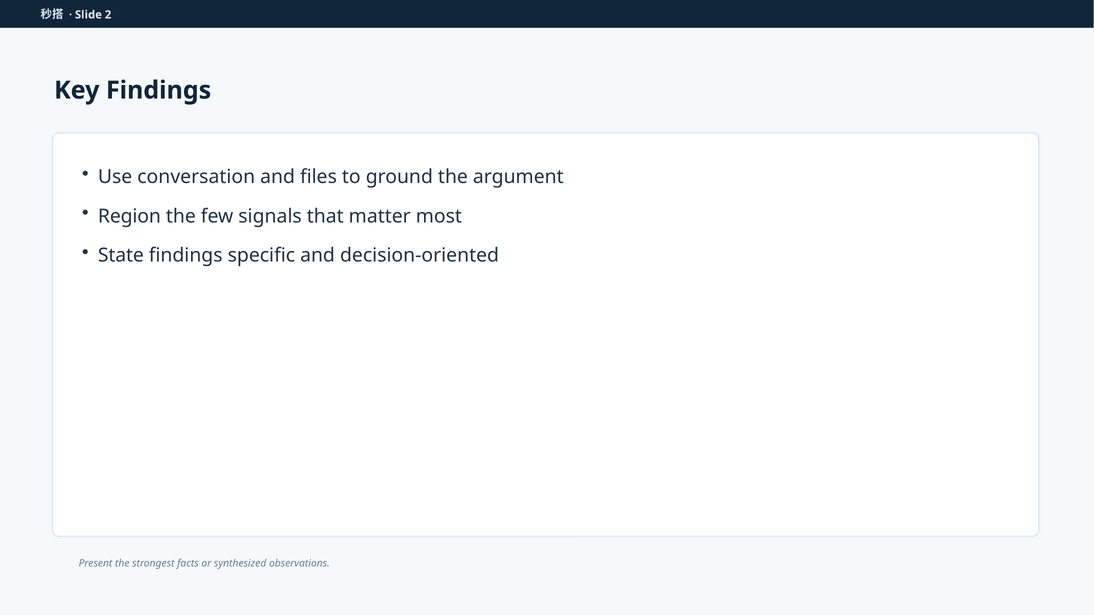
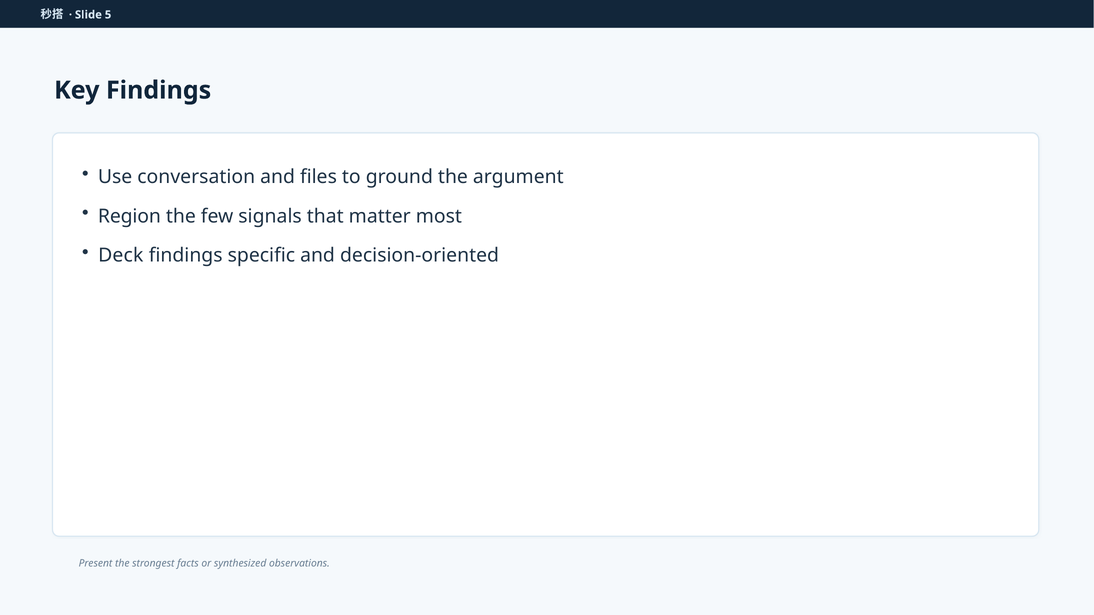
2: 2 -> 5
State: State -> Deck
